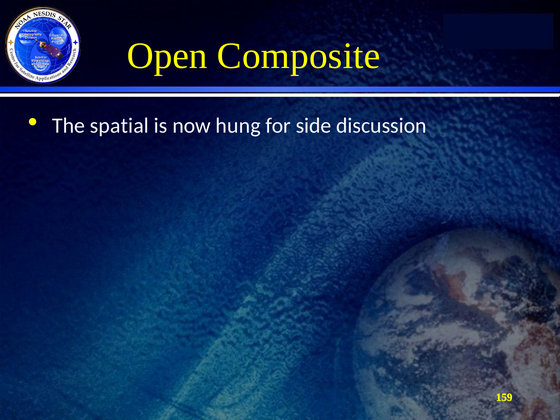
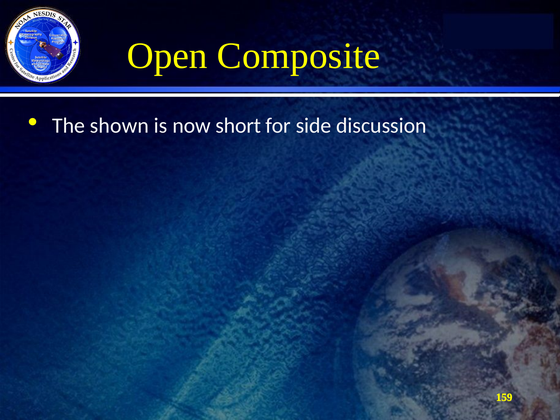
spatial: spatial -> shown
hung: hung -> short
